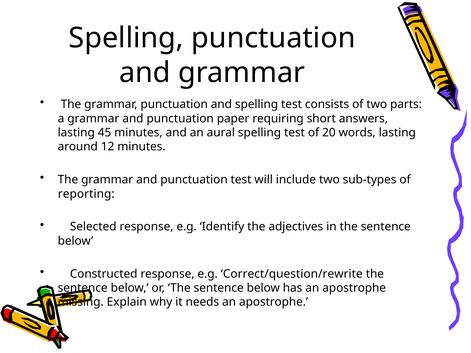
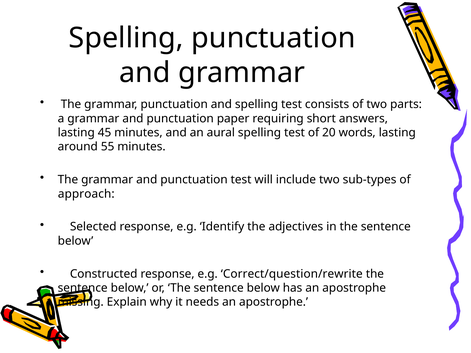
12: 12 -> 55
reporting: reporting -> approach
